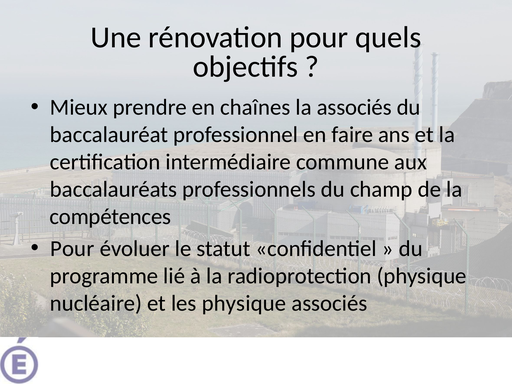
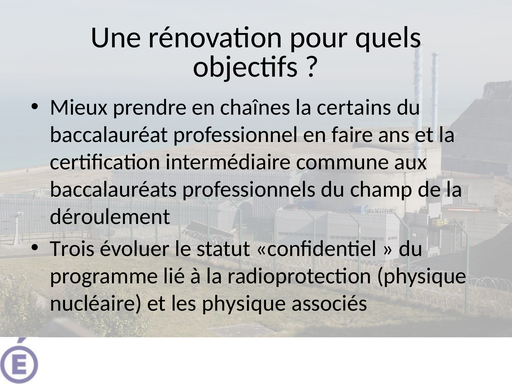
la associés: associés -> certains
compétences: compétences -> déroulement
Pour at (72, 249): Pour -> Trois
